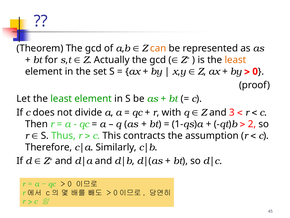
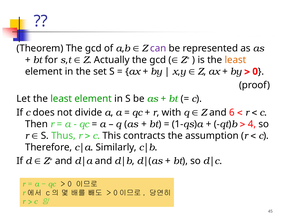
can colour: orange -> purple
3: 3 -> 6
2: 2 -> 4
